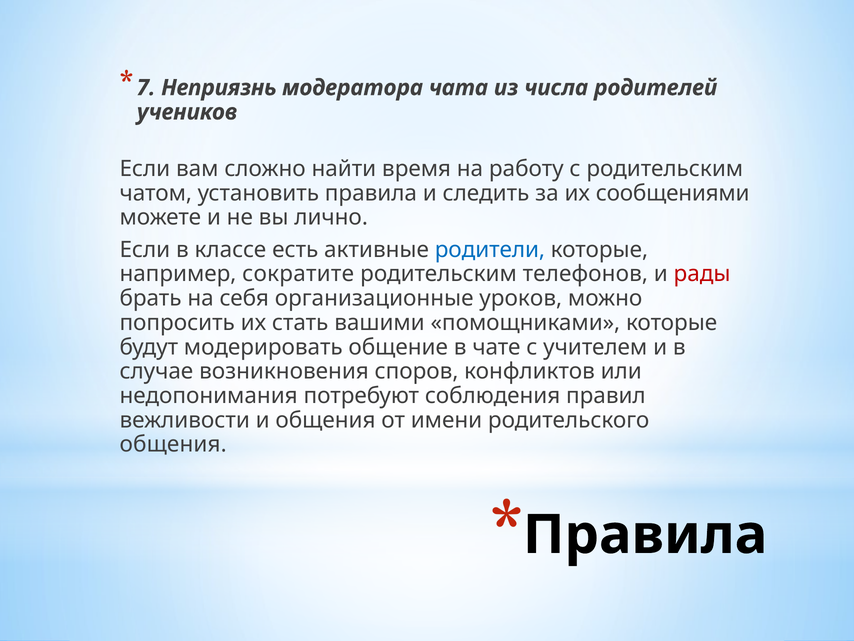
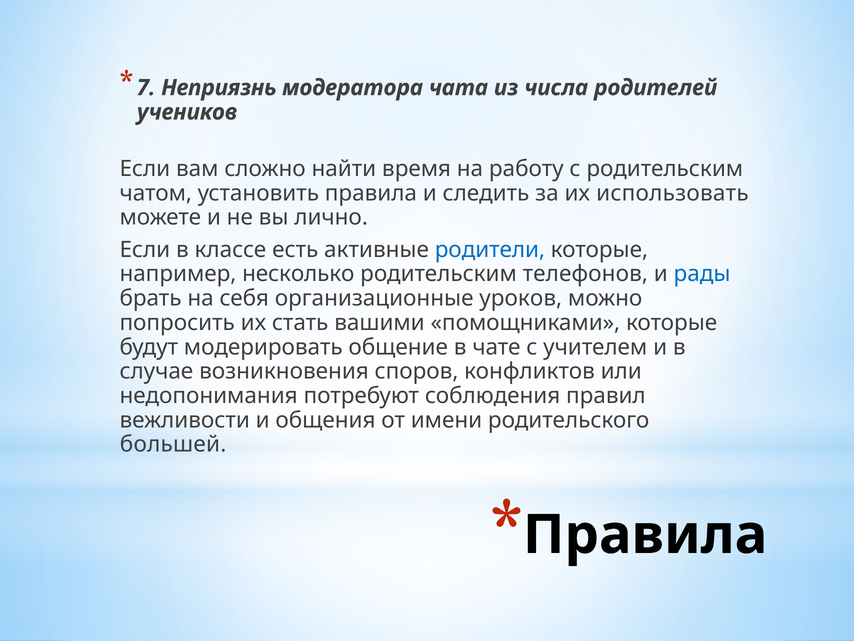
сообщениями: сообщениями -> использовать
сократите: сократите -> несколько
рады colour: red -> blue
общения at (173, 444): общения -> большей
